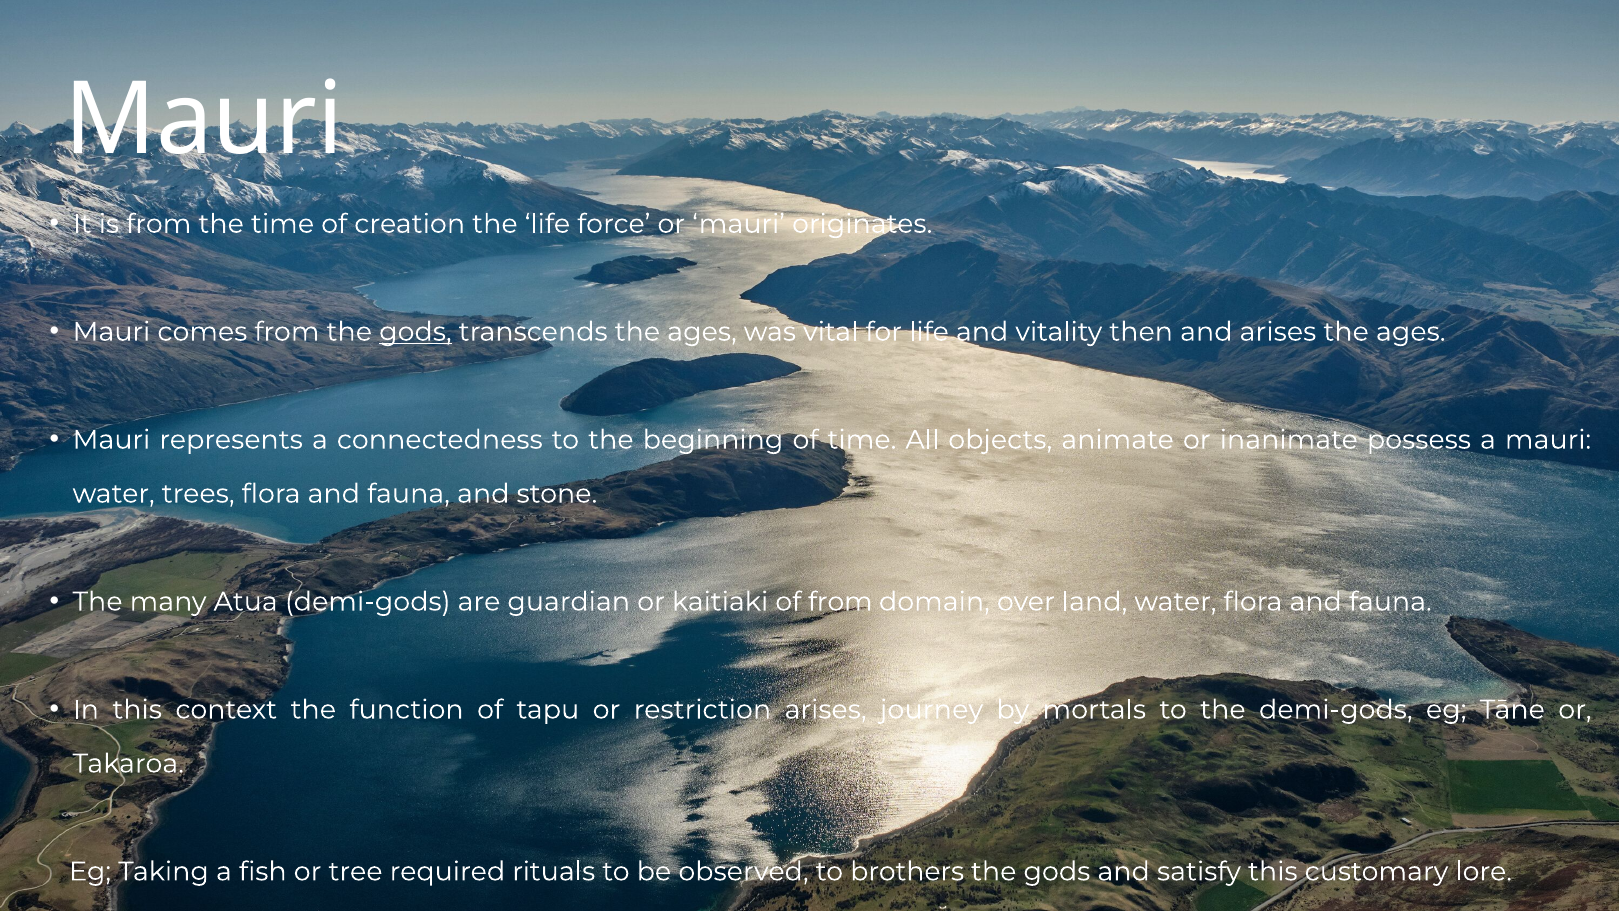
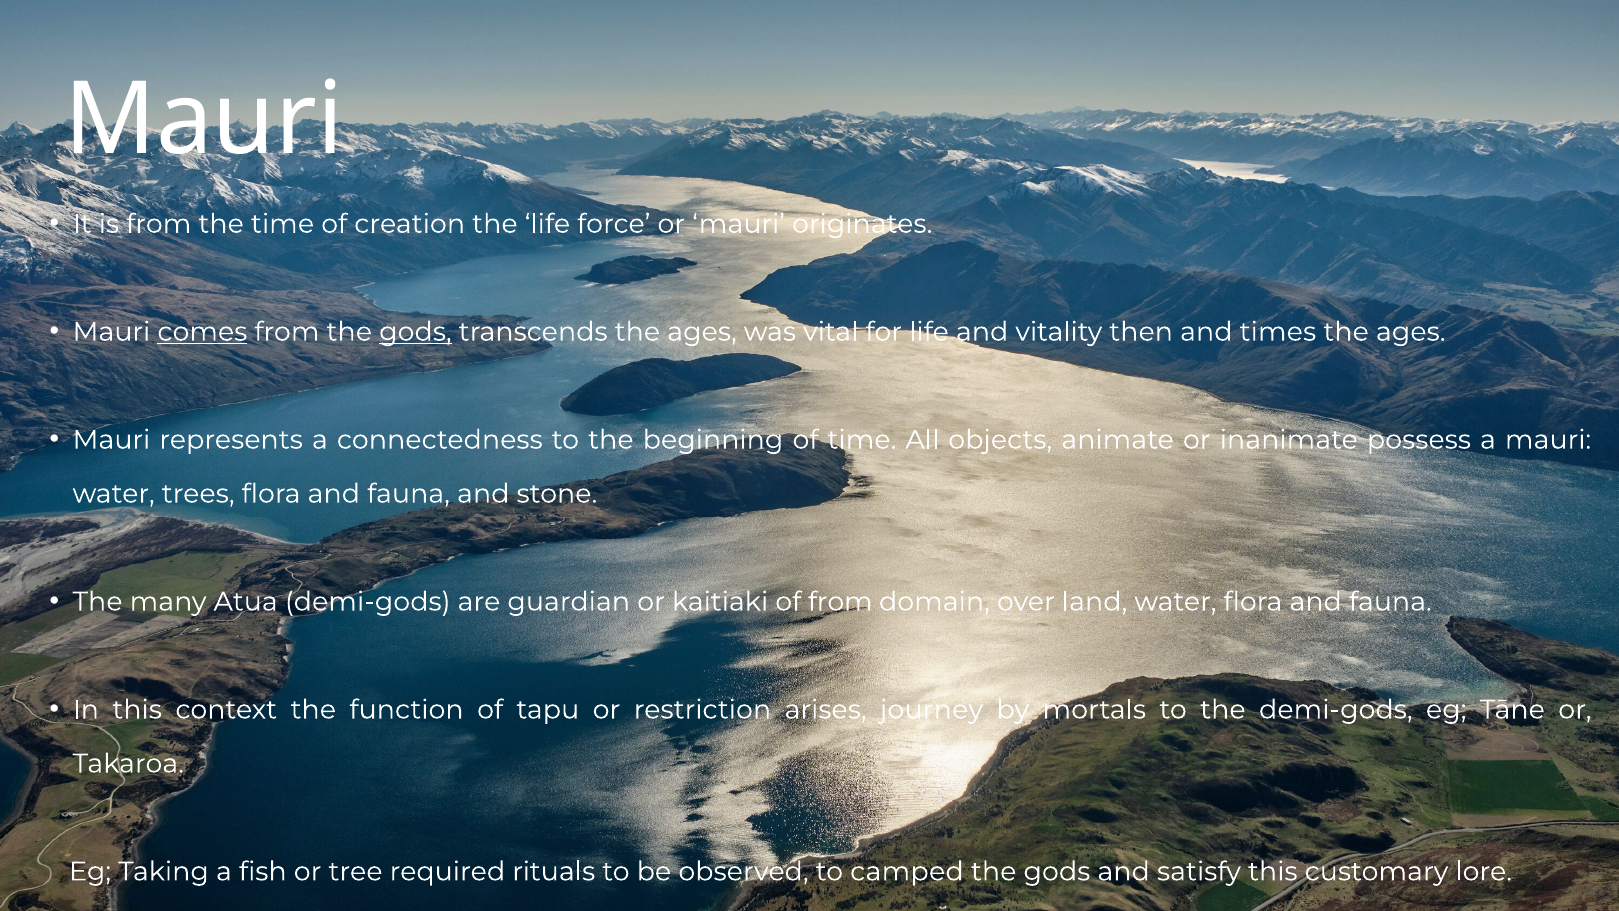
comes underline: none -> present
and arises: arises -> times
brothers: brothers -> camped
